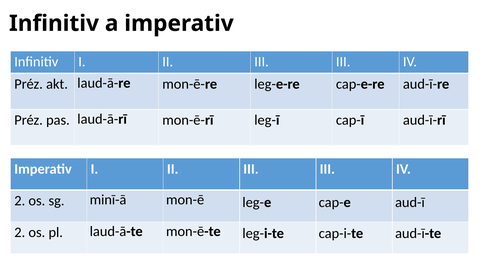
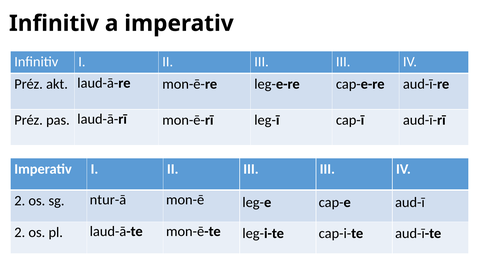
minī-ā: minī-ā -> ntur-ā
